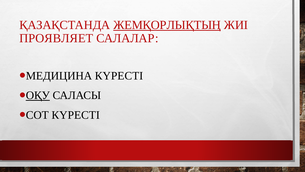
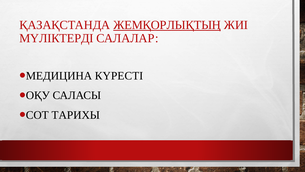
ПРОЯВЛЯЕТ: ПРОЯВЛЯЕТ -> МҮЛІКТЕРДІ
ОҚУ underline: present -> none
СОТ КҮРЕСТІ: КҮРЕСТІ -> ТАРИХЫ
